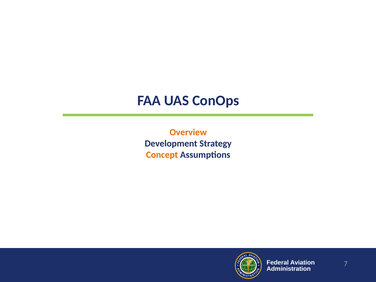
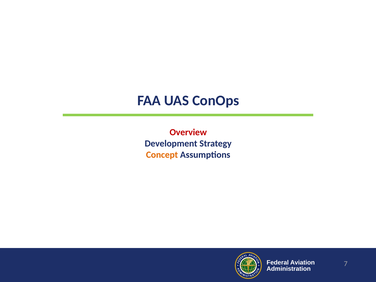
Overview colour: orange -> red
